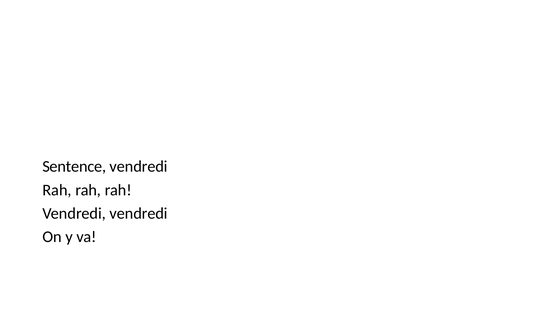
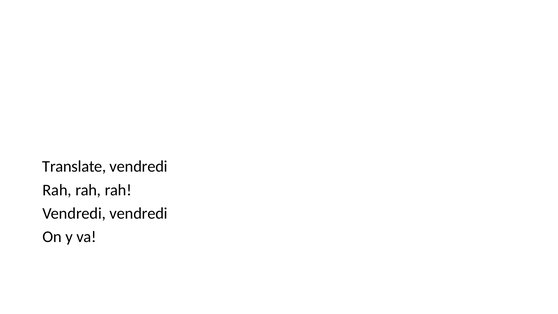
Sentence: Sentence -> Translate
